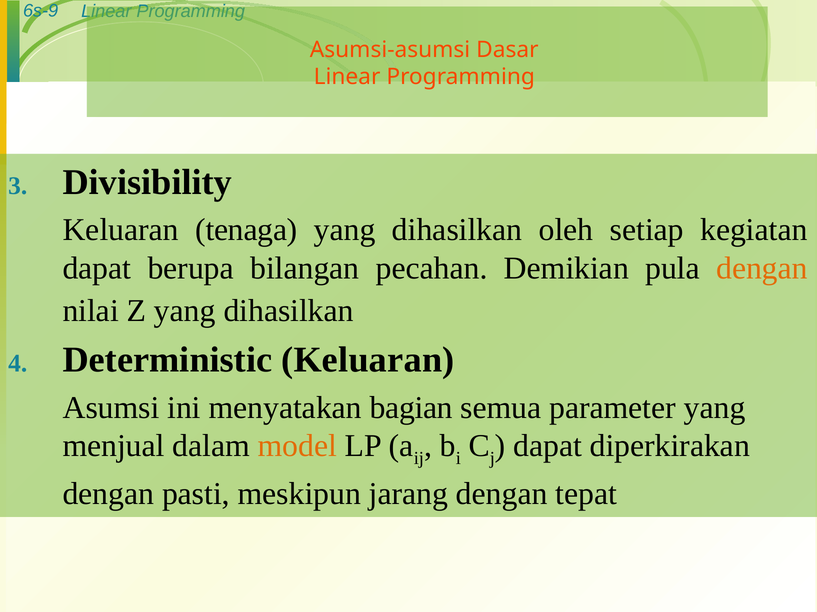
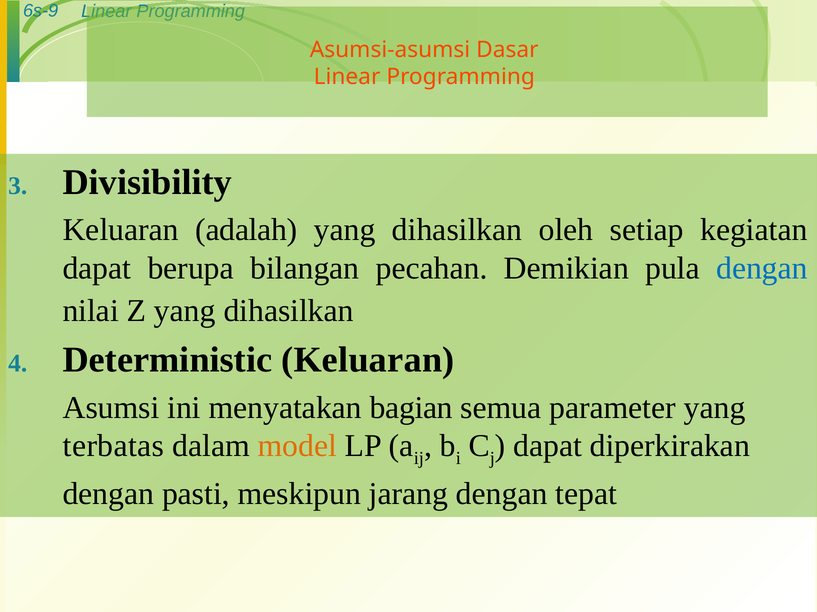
tenaga: tenaga -> adalah
dengan at (762, 268) colour: orange -> blue
menjual: menjual -> terbatas
